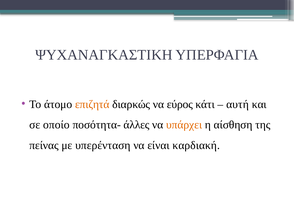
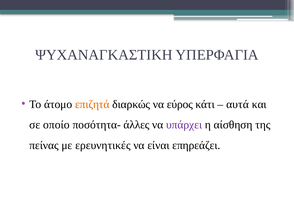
αυτή: αυτή -> αυτά
υπάρχει colour: orange -> purple
υπερένταση: υπερένταση -> ερευνητικές
καρδιακή: καρδιακή -> επηρεάζει
